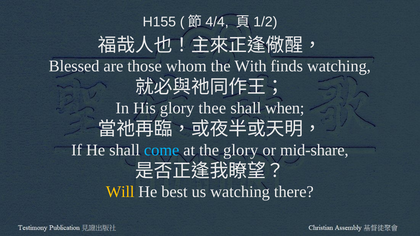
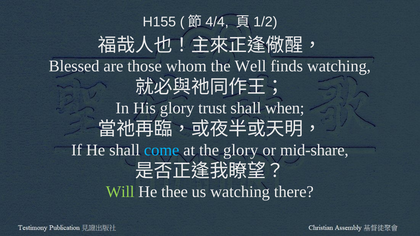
With: With -> Well
thee: thee -> trust
Will colour: yellow -> light green
best: best -> thee
